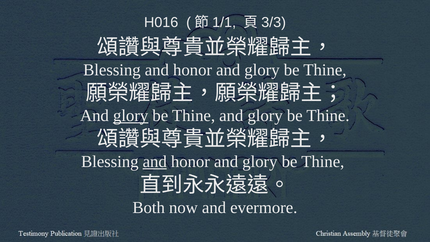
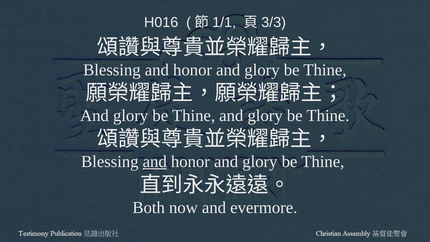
glory at (131, 116) underline: present -> none
